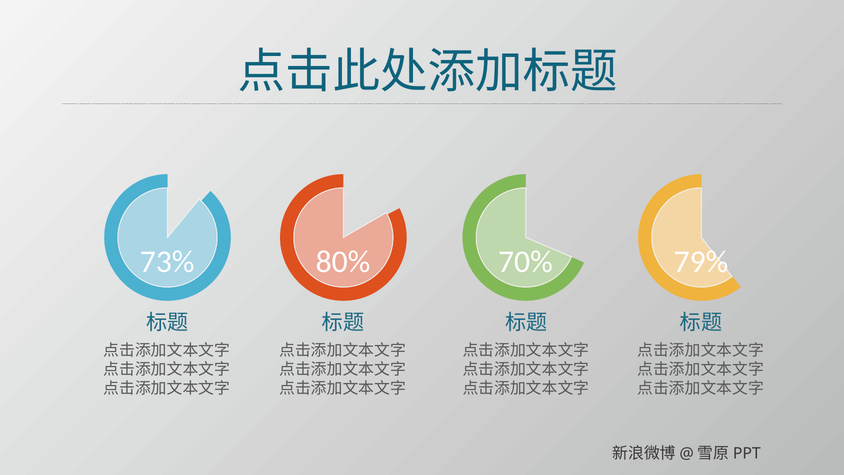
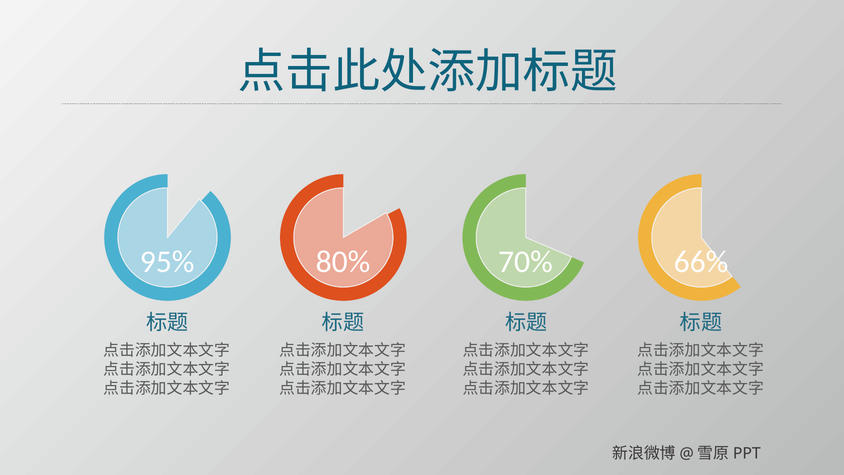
73%: 73% -> 95%
79%: 79% -> 66%
